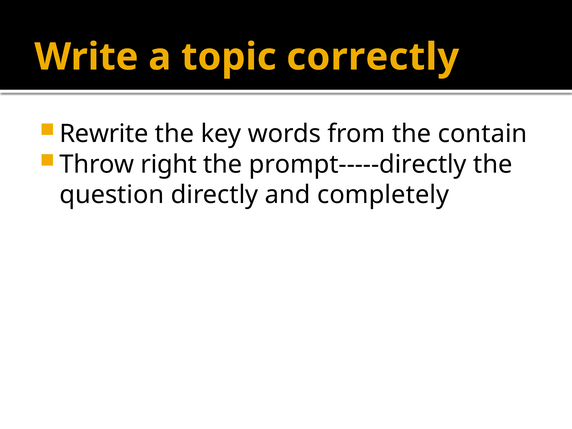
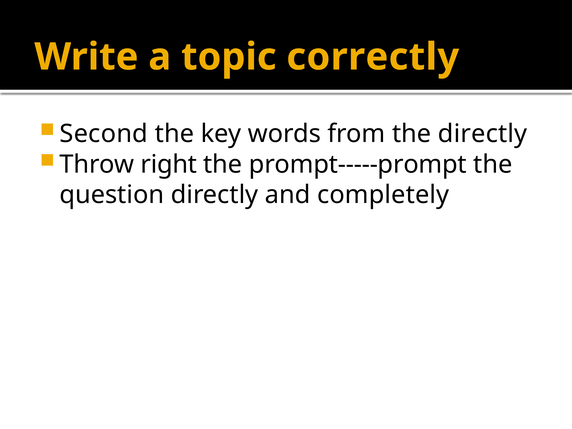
Rewrite: Rewrite -> Second
the contain: contain -> directly
prompt-----directly: prompt-----directly -> prompt-----prompt
